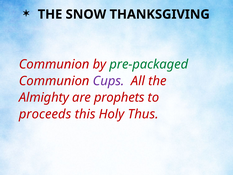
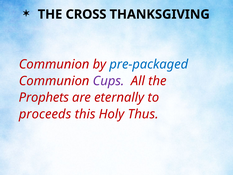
SNOW: SNOW -> CROSS
pre-packaged colour: green -> blue
Almighty: Almighty -> Prophets
prophets: prophets -> eternally
